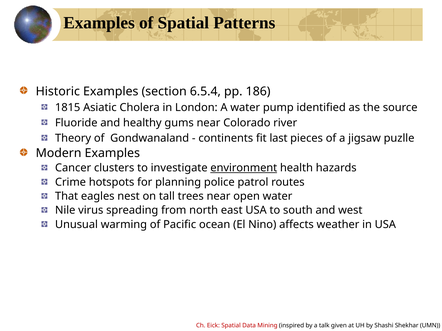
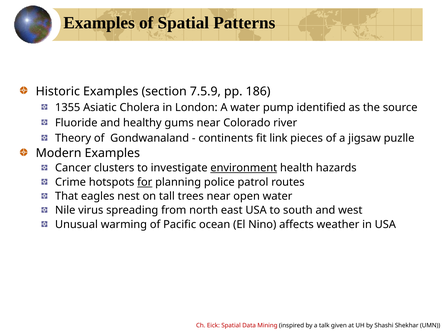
6.5.4: 6.5.4 -> 7.5.9
1815: 1815 -> 1355
last: last -> link
for underline: none -> present
